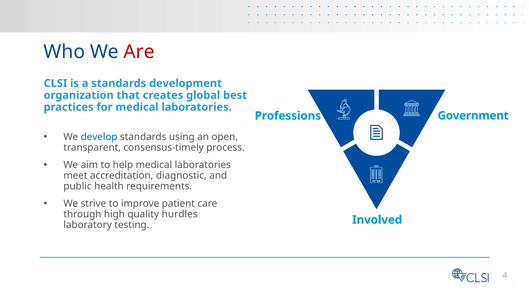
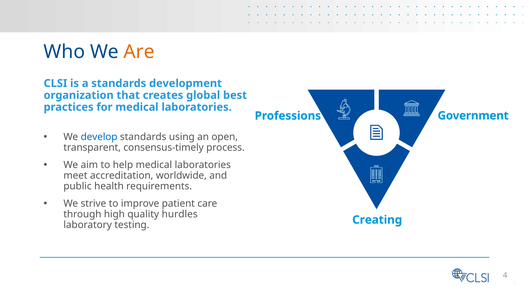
Are colour: red -> orange
diagnostic: diagnostic -> worldwide
Involved: Involved -> Creating
